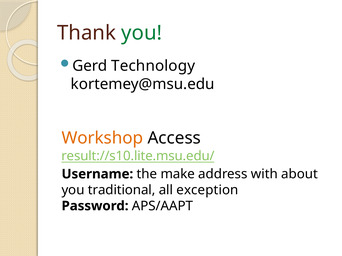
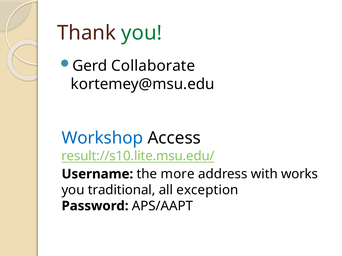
Technology: Technology -> Collaborate
Workshop colour: orange -> blue
make: make -> more
about: about -> works
